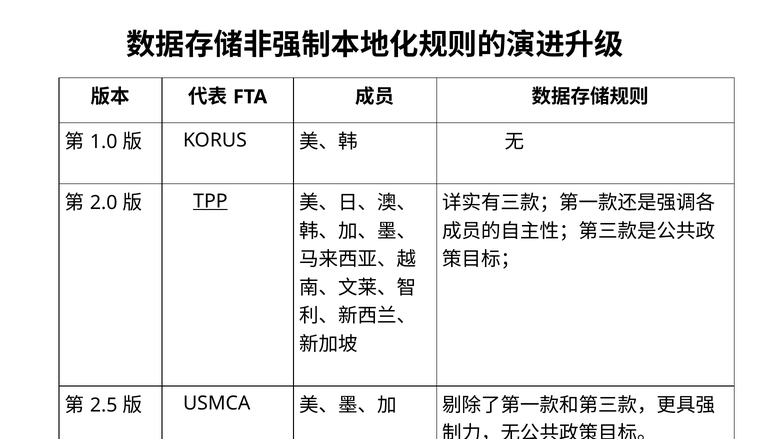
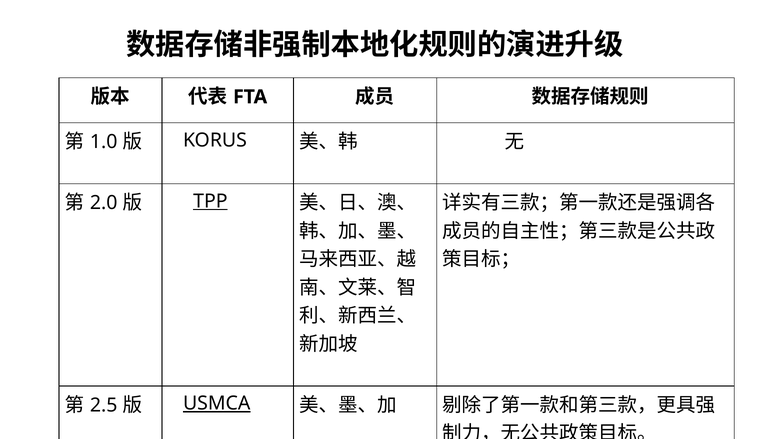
USMCA underline: none -> present
